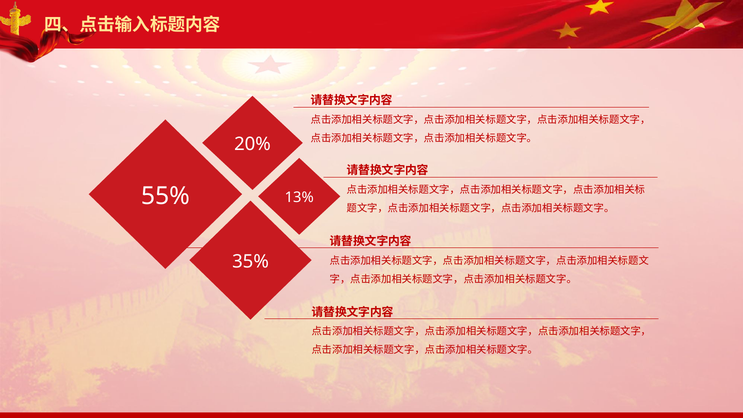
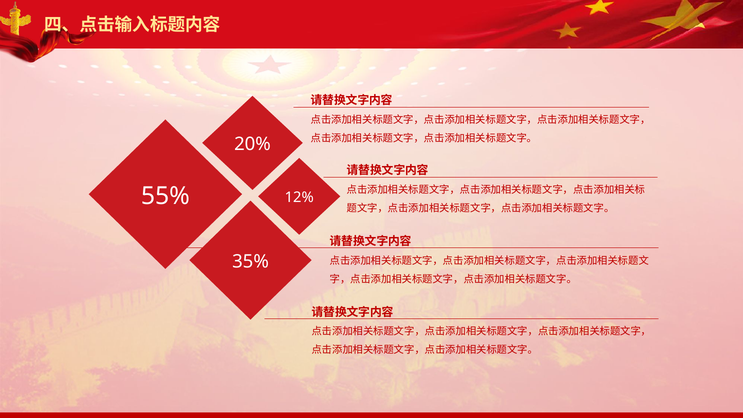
13%: 13% -> 12%
